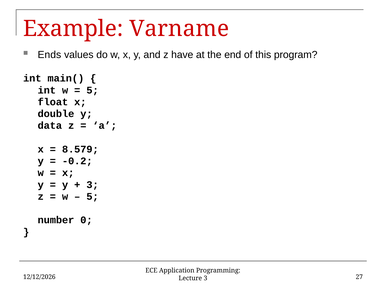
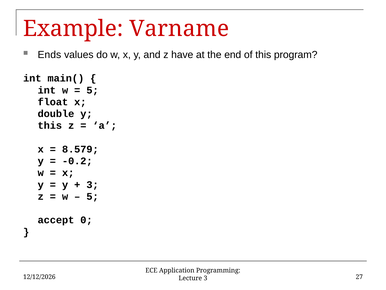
data at (50, 125): data -> this
number: number -> accept
